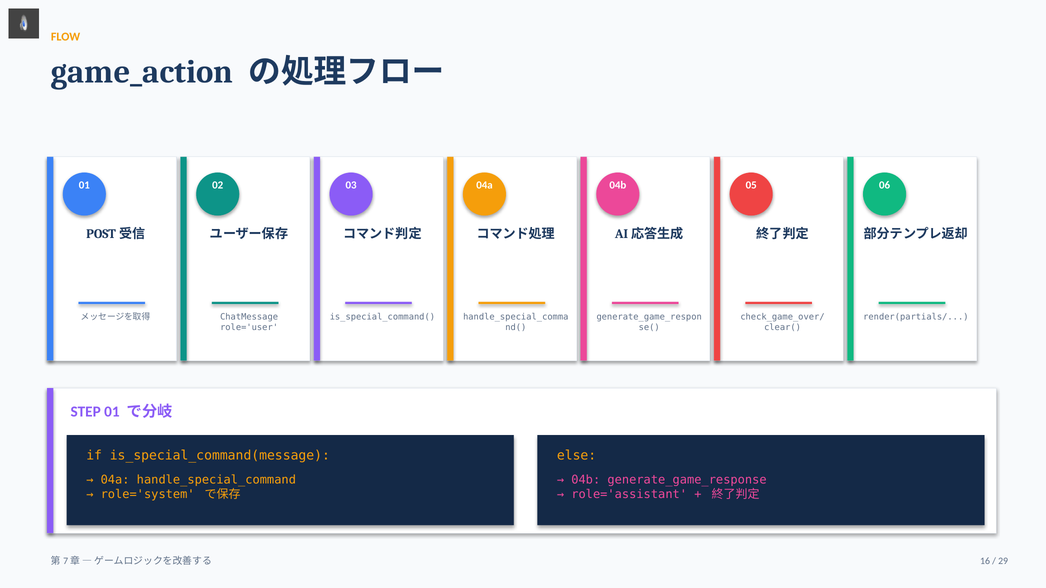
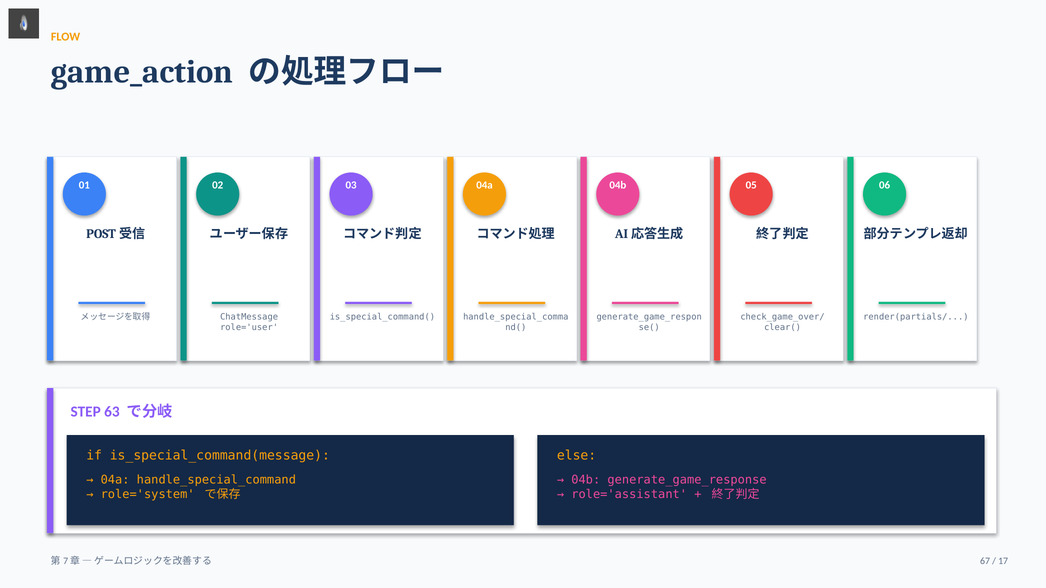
STEP 01: 01 -> 63
16: 16 -> 67
29: 29 -> 17
